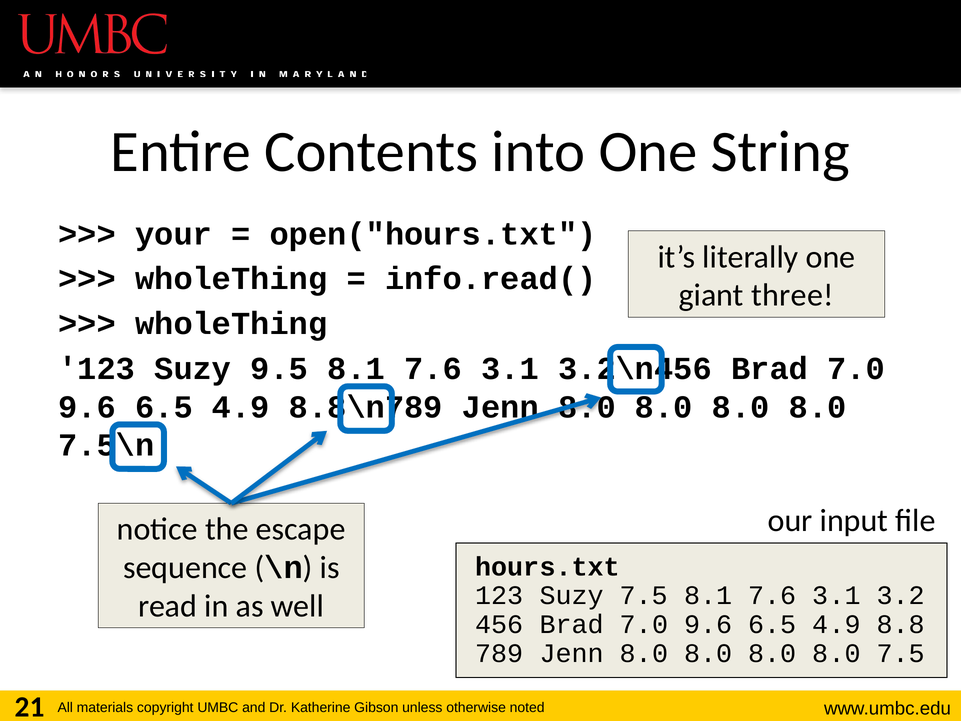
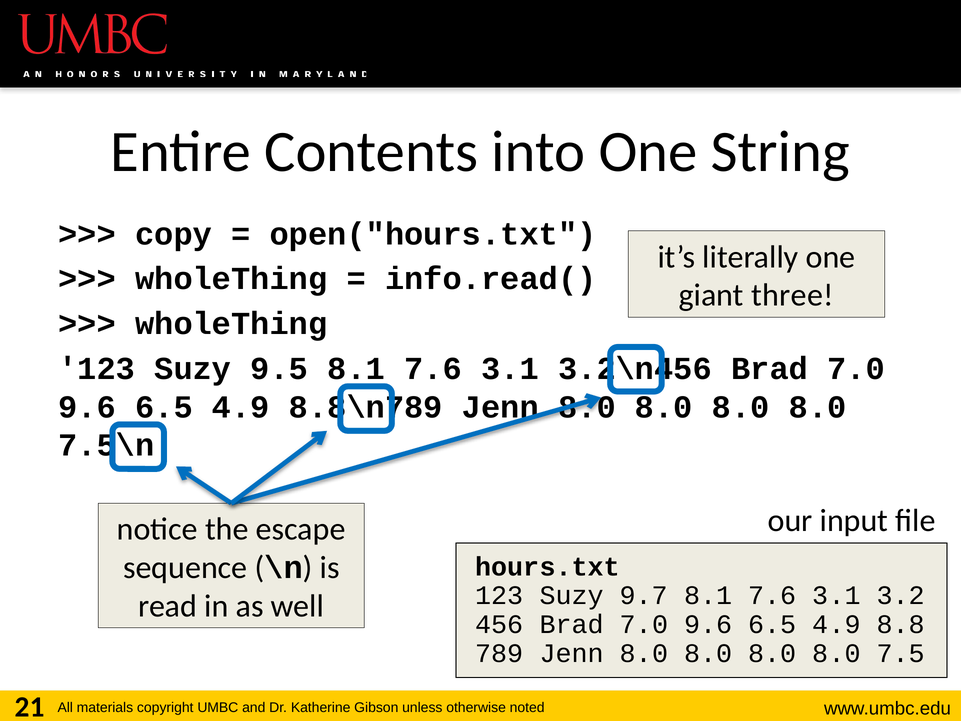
your: your -> copy
Suzy 7.5: 7.5 -> 9.7
